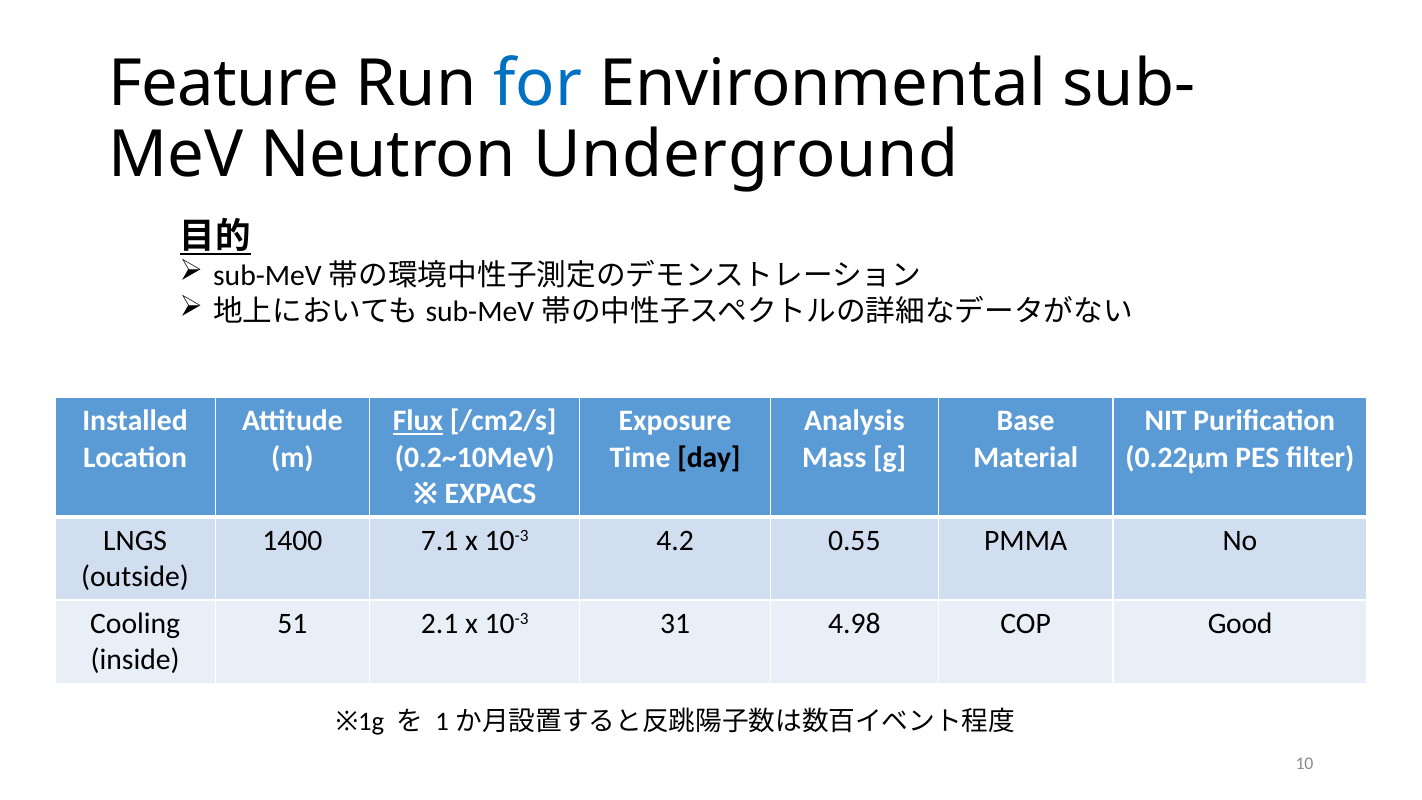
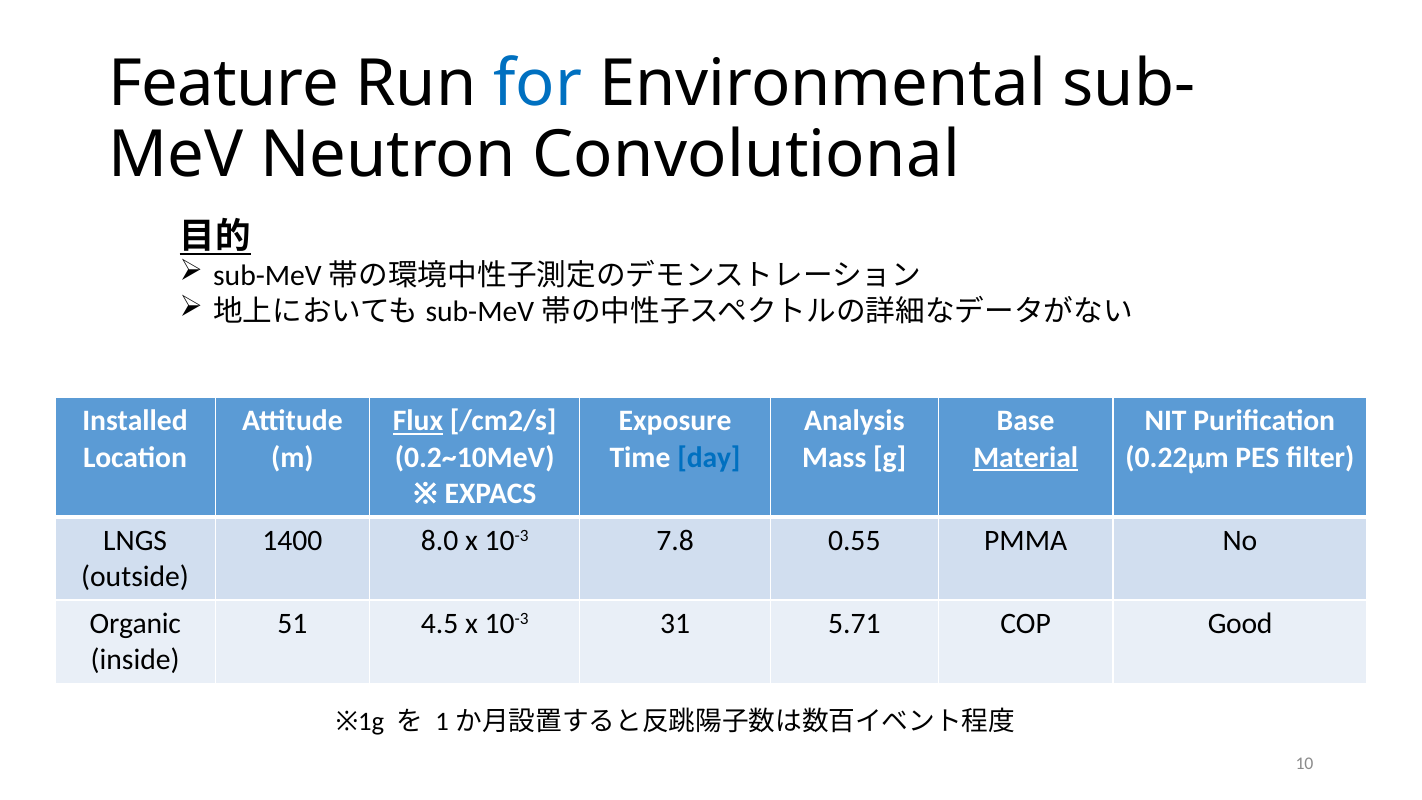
Underground: Underground -> Convolutional
day colour: black -> blue
Material underline: none -> present
7.1: 7.1 -> 8.0
4.2: 4.2 -> 7.8
Cooling: Cooling -> Organic
2.1: 2.1 -> 4.5
4.98: 4.98 -> 5.71
